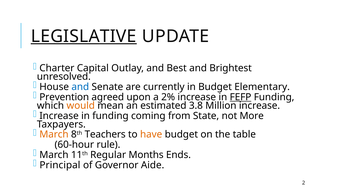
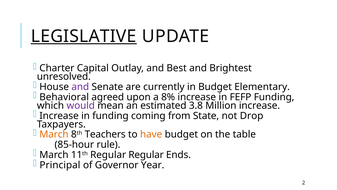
and at (80, 87) colour: blue -> purple
Prevention: Prevention -> Behavioral
2%: 2% -> 8%
FEFP underline: present -> none
would colour: orange -> purple
More: More -> Drop
60-hour: 60-hour -> 85-hour
Regular Months: Months -> Regular
Aide: Aide -> Year
